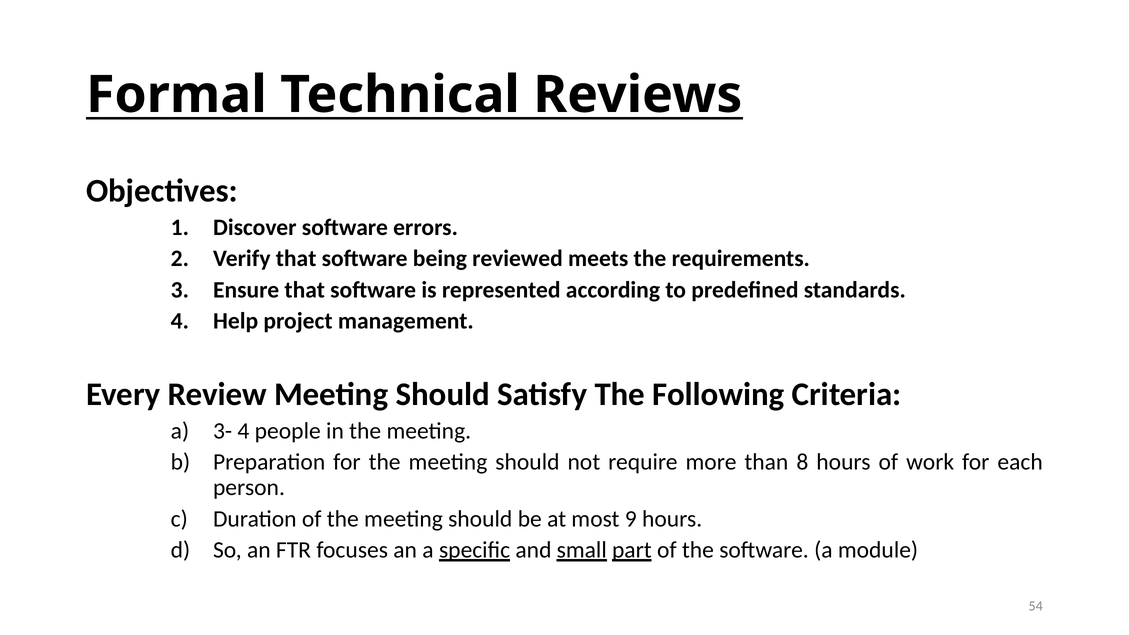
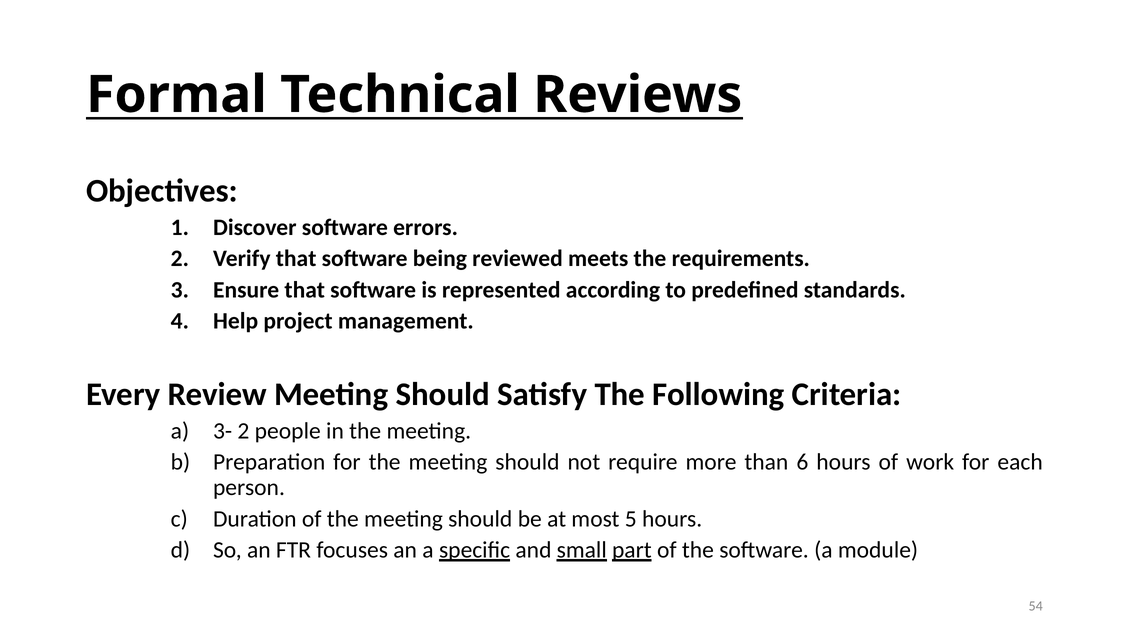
3- 4: 4 -> 2
8: 8 -> 6
9: 9 -> 5
